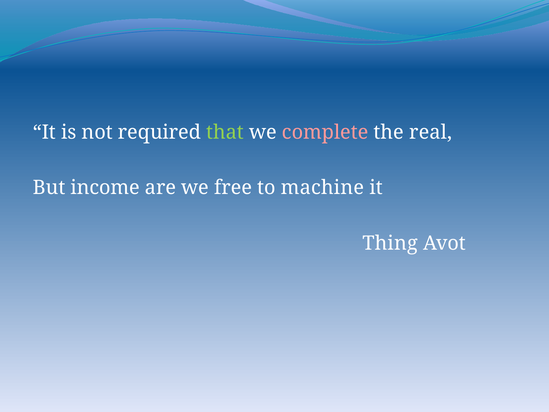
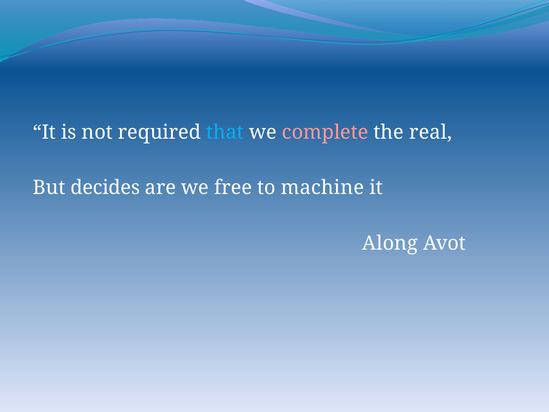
that colour: light green -> light blue
income: income -> decides
Thing: Thing -> Along
